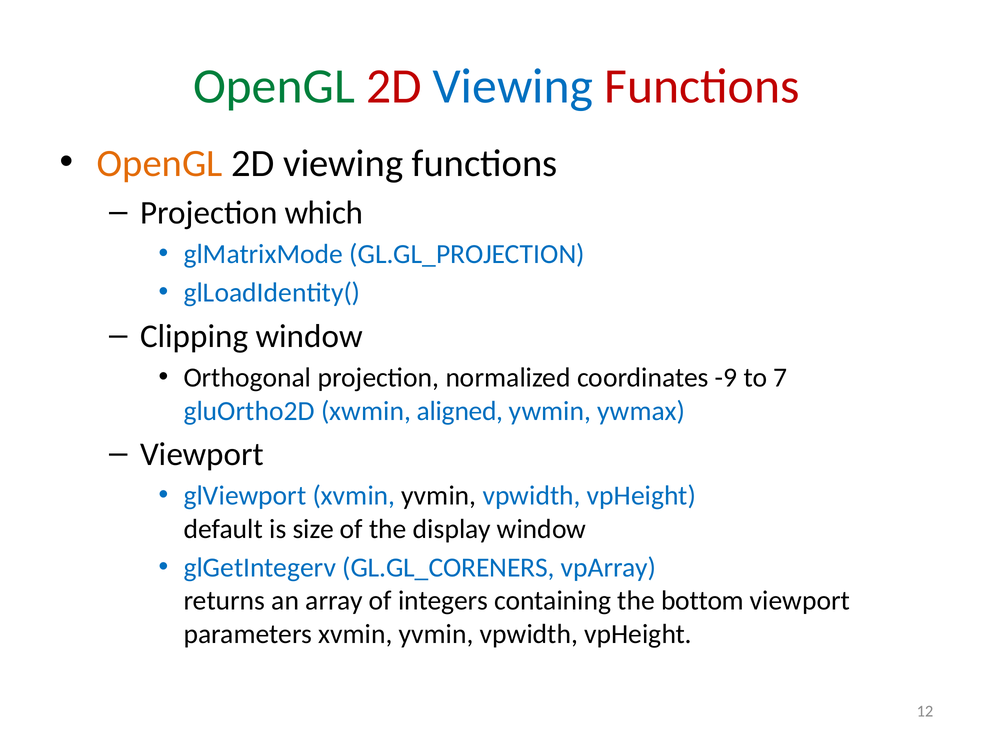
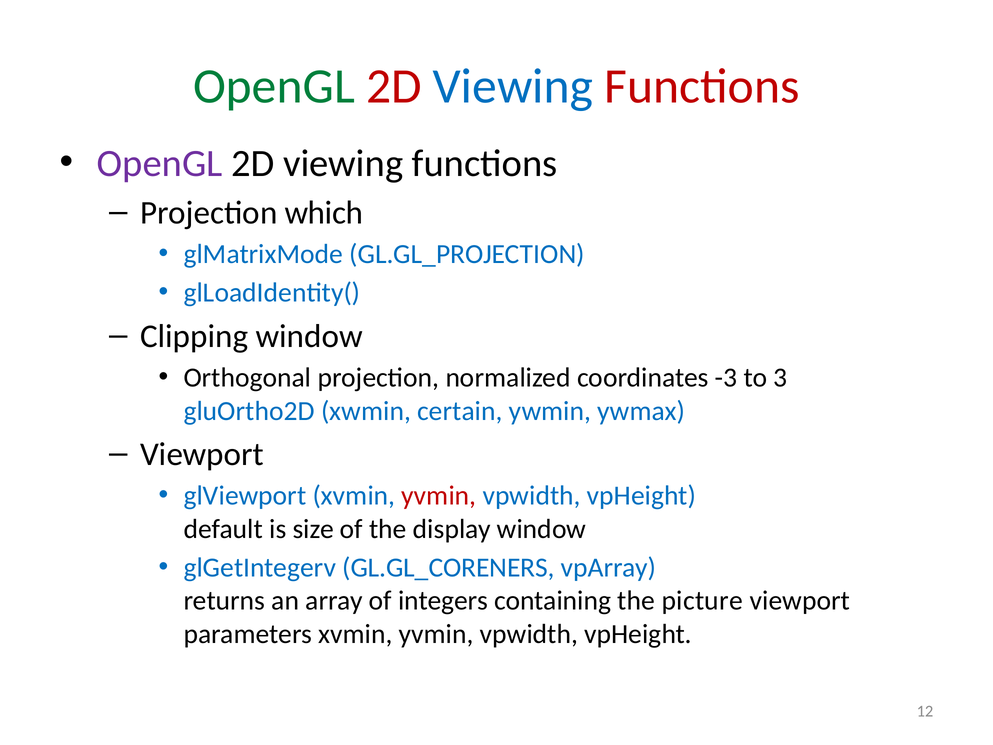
OpenGL at (160, 163) colour: orange -> purple
-9: -9 -> -3
7: 7 -> 3
aligned: aligned -> certain
yvmin at (439, 496) colour: black -> red
bottom: bottom -> picture
